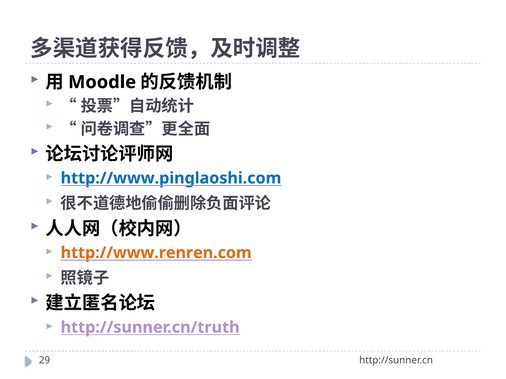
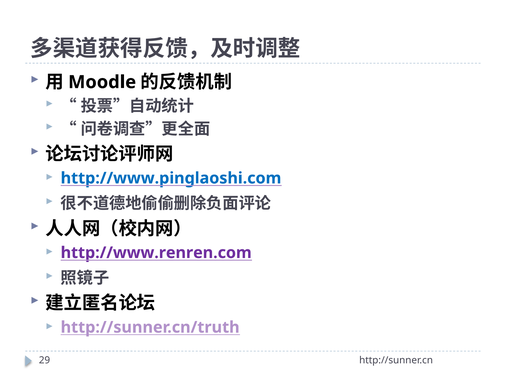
http://www.renren.com colour: orange -> purple
